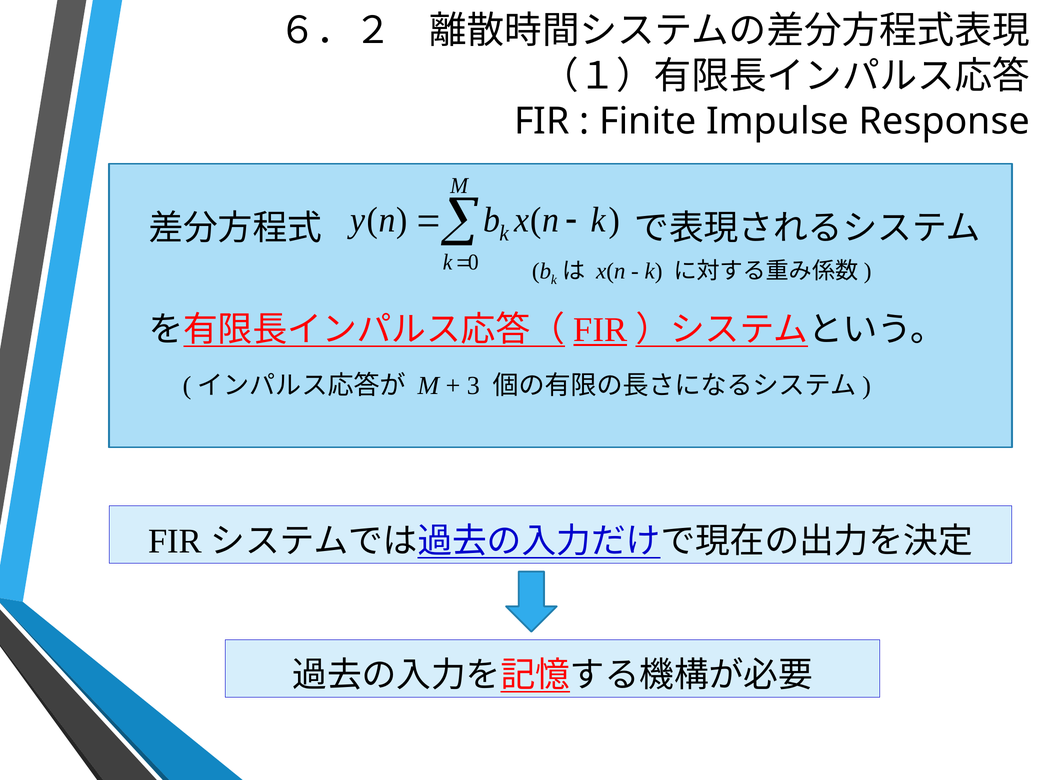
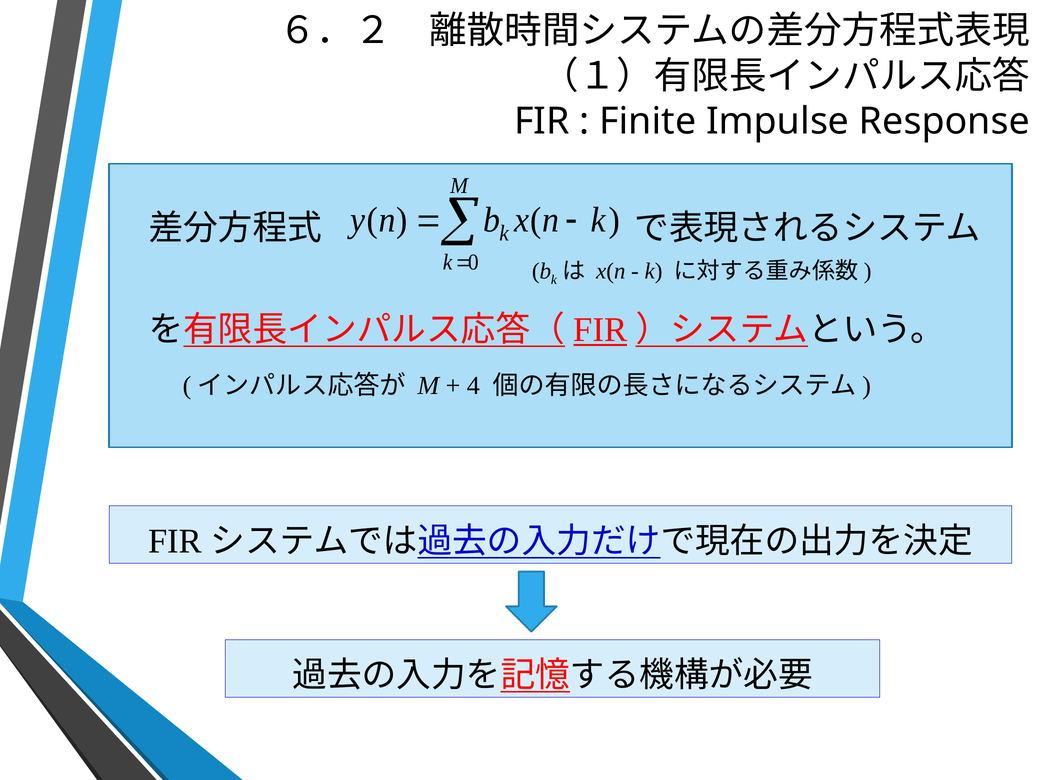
3: 3 -> 4
